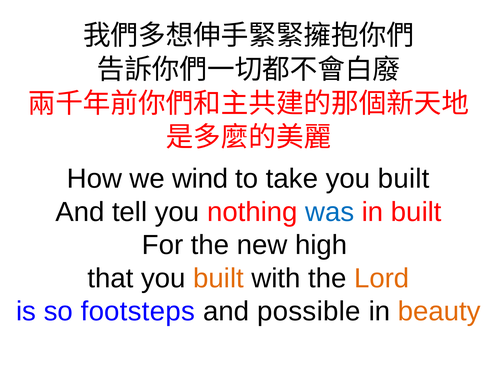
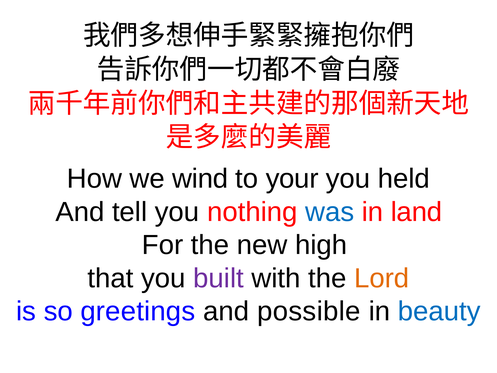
take: take -> your
built at (404, 179): built -> held
in built: built -> land
built at (218, 278) colour: orange -> purple
footsteps: footsteps -> greetings
beauty colour: orange -> blue
